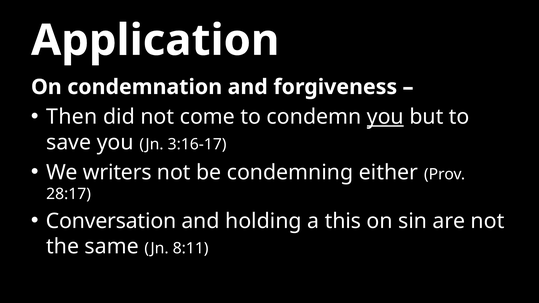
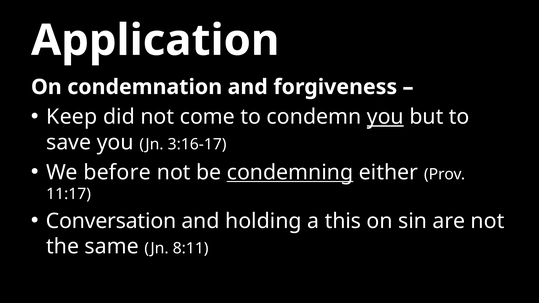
Then: Then -> Keep
writers: writers -> before
condemning underline: none -> present
28:17: 28:17 -> 11:17
